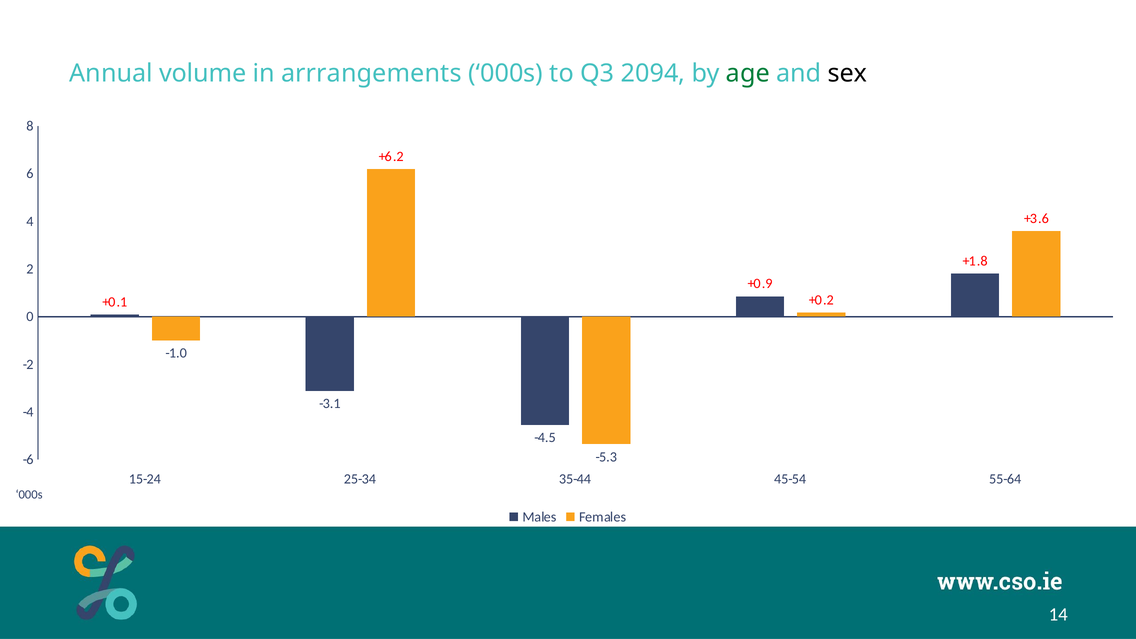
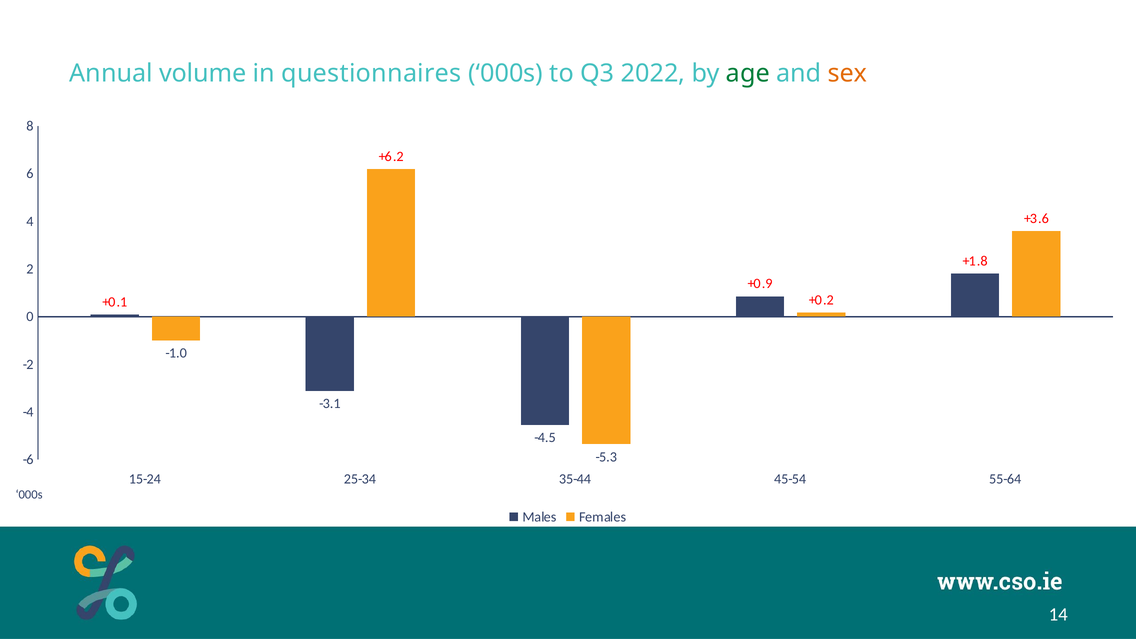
arrrangements: arrrangements -> questionnaires
2094: 2094 -> 2022
sex colour: black -> orange
